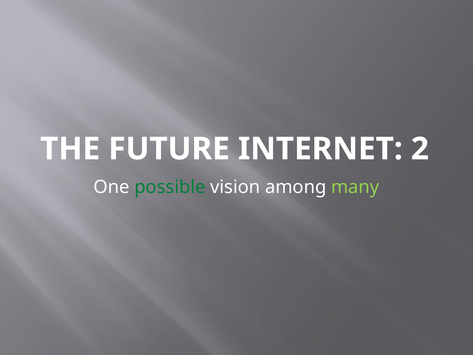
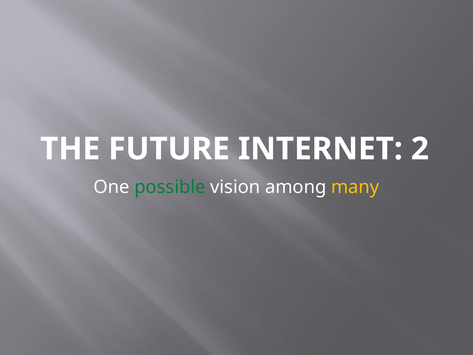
many colour: light green -> yellow
